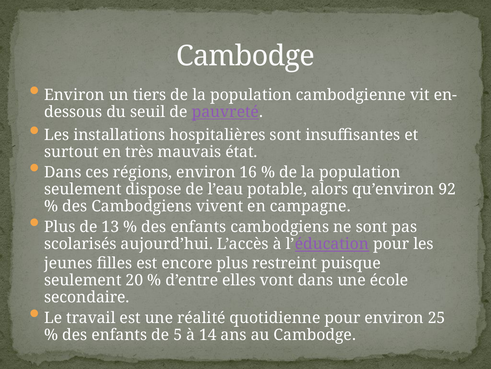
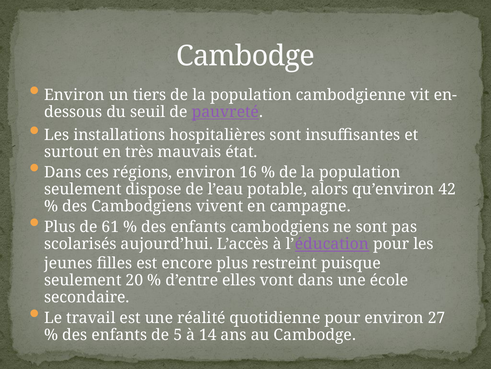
92: 92 -> 42
13: 13 -> 61
25: 25 -> 27
